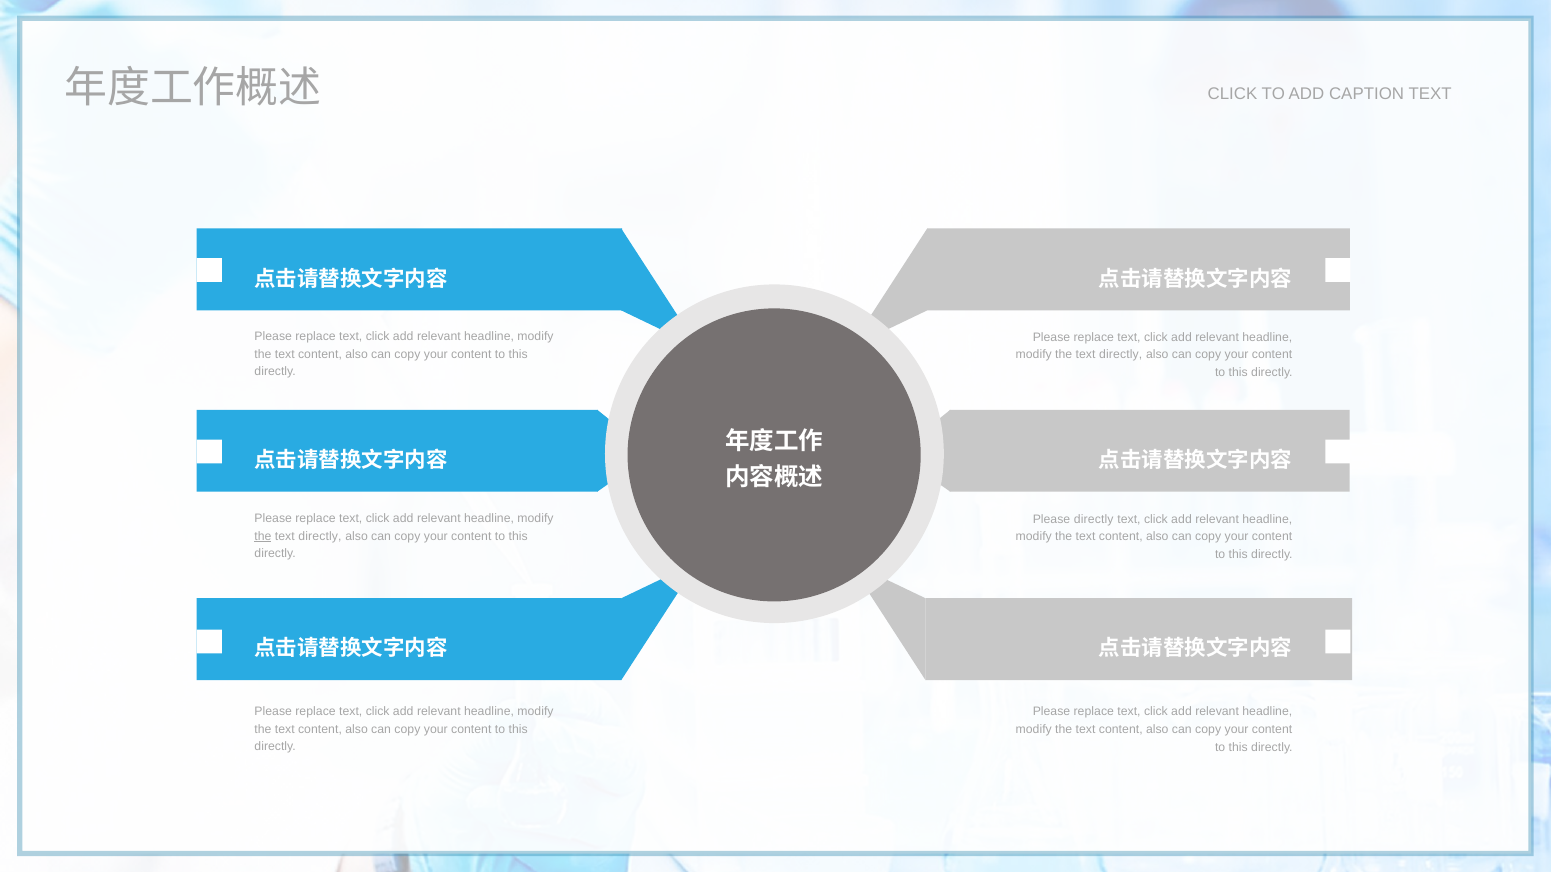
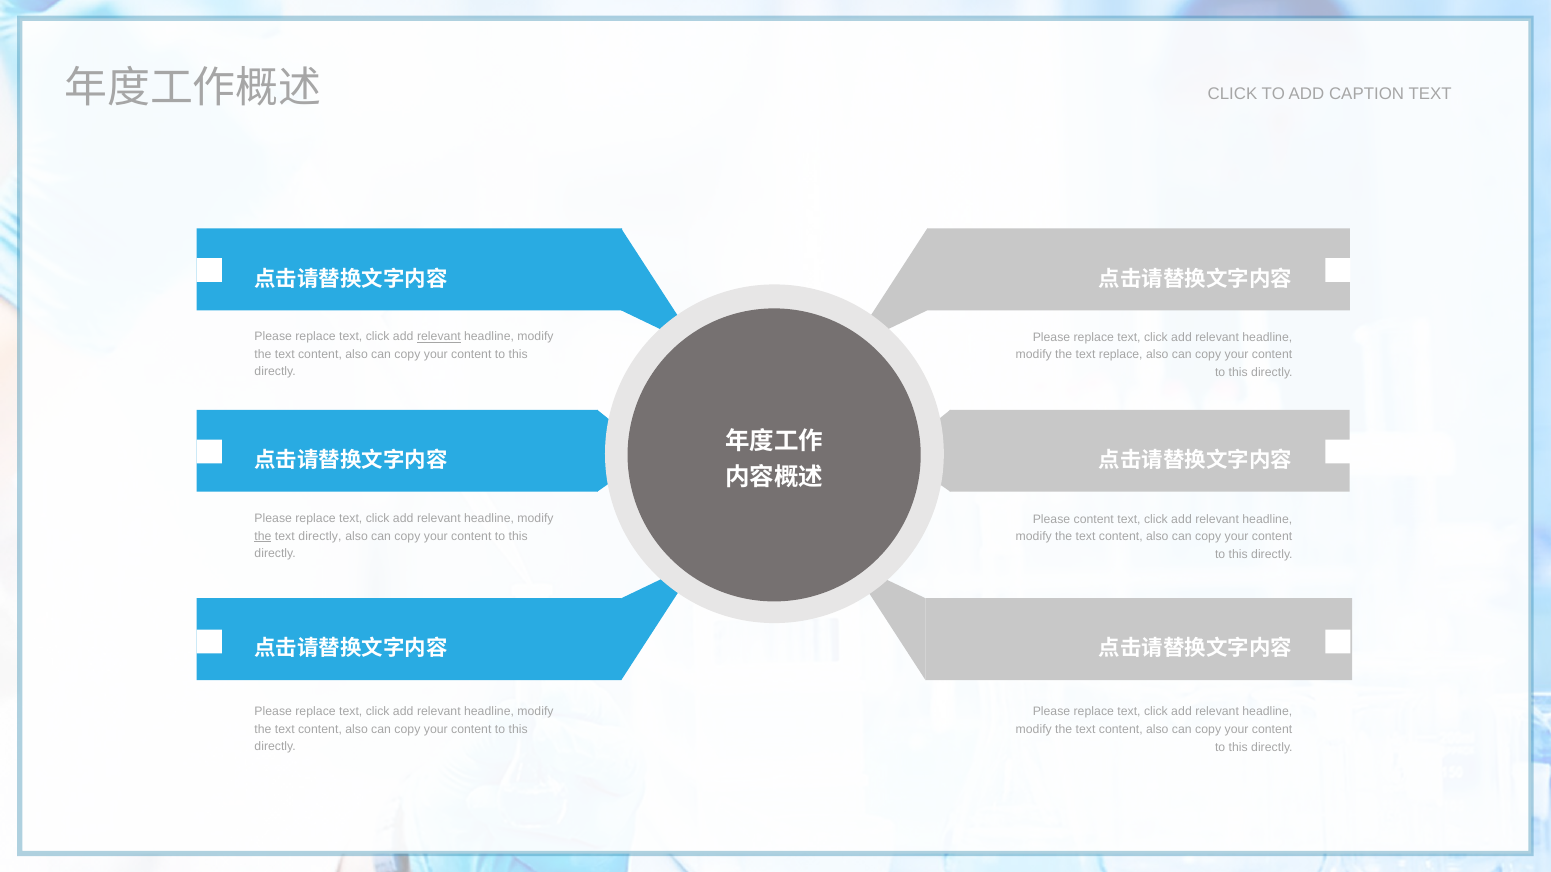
relevant at (439, 337) underline: none -> present
directly at (1121, 355): directly -> replace
Please directly: directly -> content
